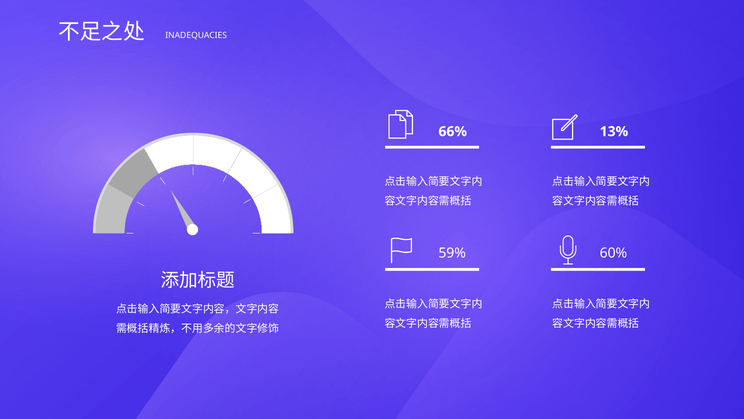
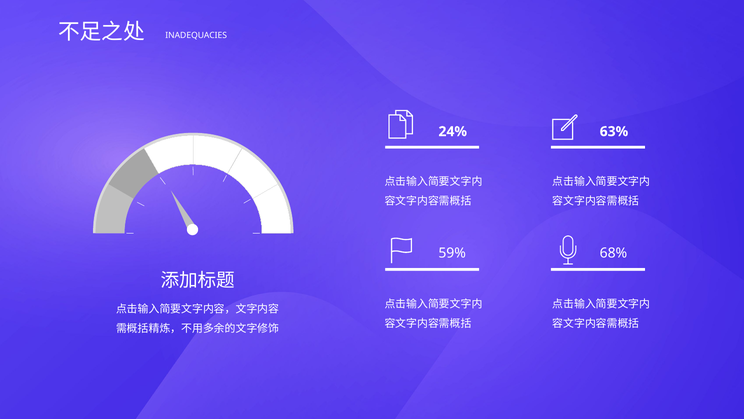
66%: 66% -> 24%
13%: 13% -> 63%
60%: 60% -> 68%
